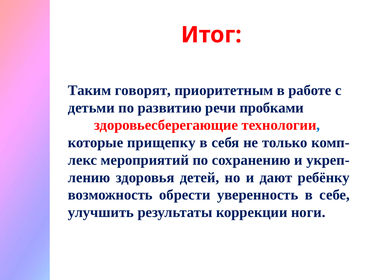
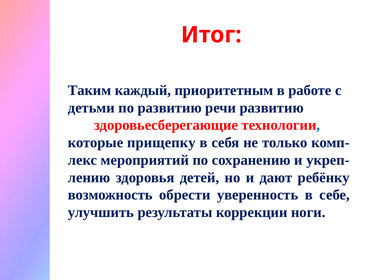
говорят: говорят -> каждый
речи пробками: пробками -> развитию
